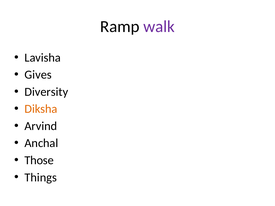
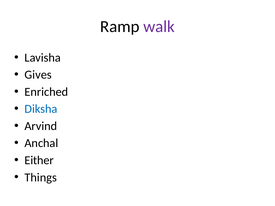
Diversity: Diversity -> Enriched
Diksha colour: orange -> blue
Those: Those -> Either
